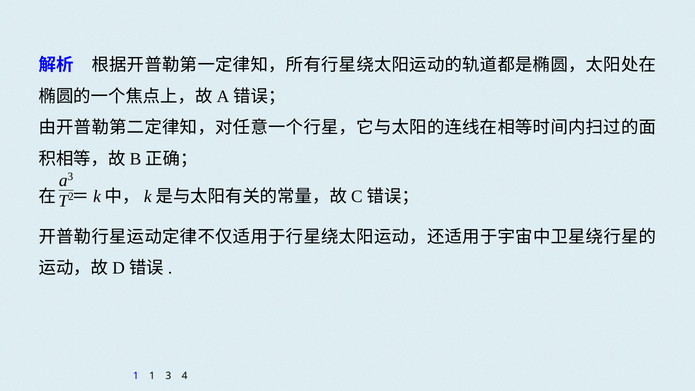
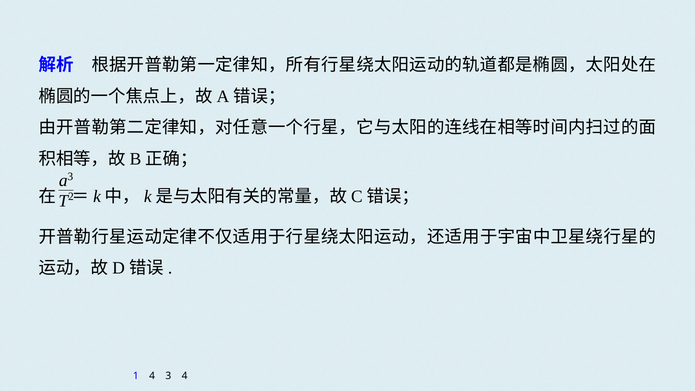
1 1: 1 -> 4
